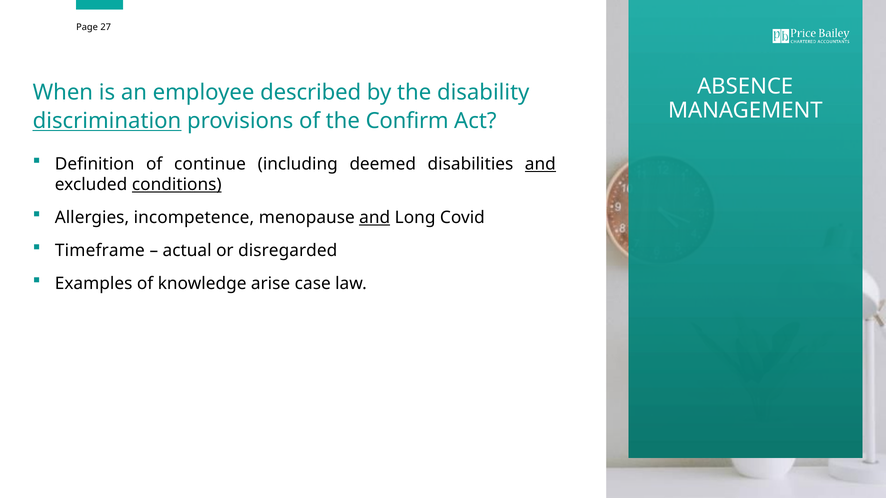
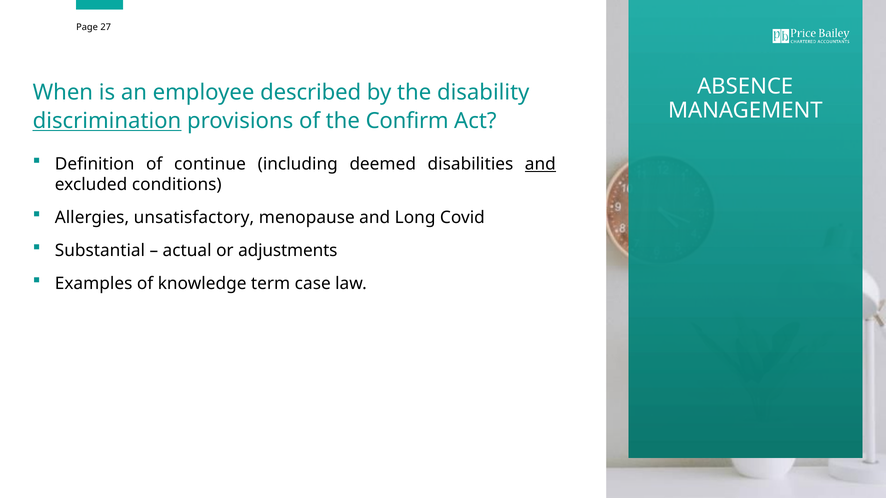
conditions underline: present -> none
incompetence: incompetence -> unsatisfactory
and at (375, 218) underline: present -> none
Timeframe: Timeframe -> Substantial
disregarded: disregarded -> adjustments
arise: arise -> term
